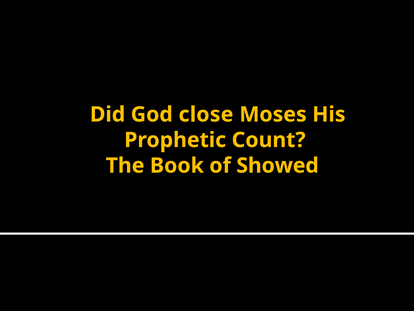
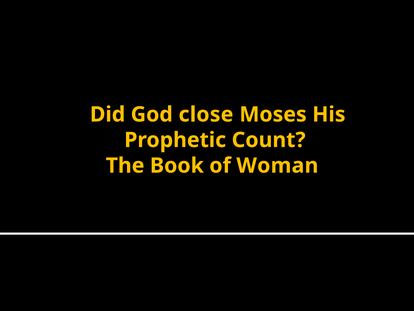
Showed: Showed -> Woman
